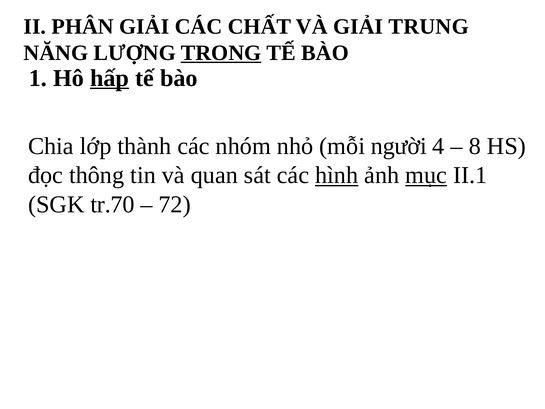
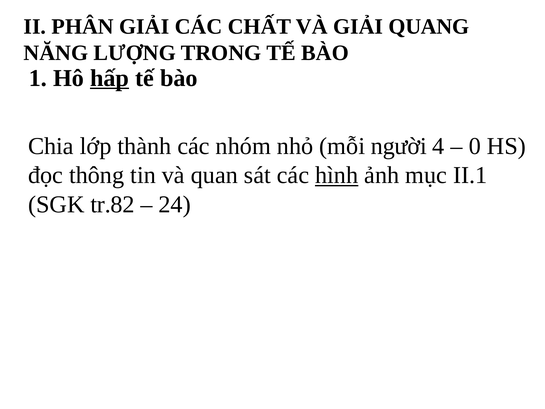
TRUNG: TRUNG -> QUANG
TRONG underline: present -> none
8: 8 -> 0
mục underline: present -> none
tr.70: tr.70 -> tr.82
72: 72 -> 24
